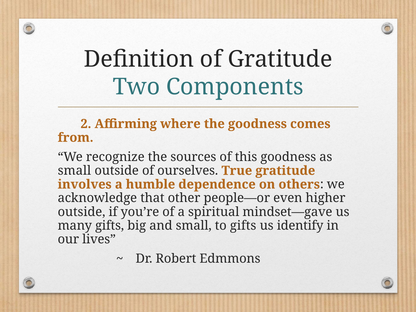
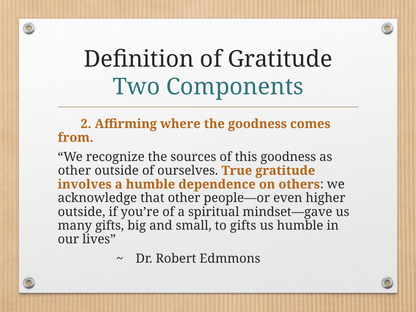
small at (74, 171): small -> other
us identify: identify -> humble
